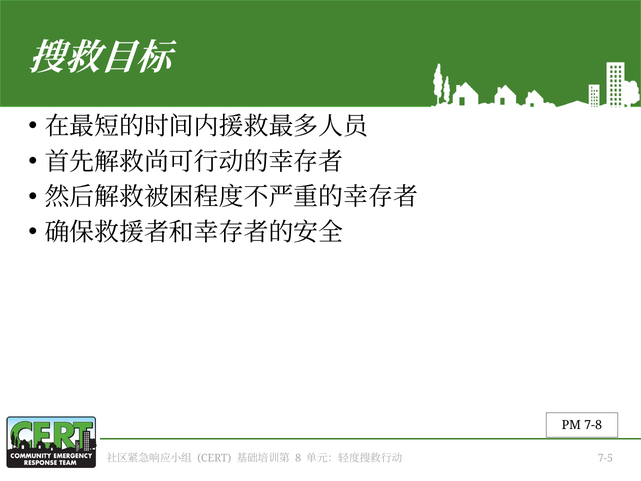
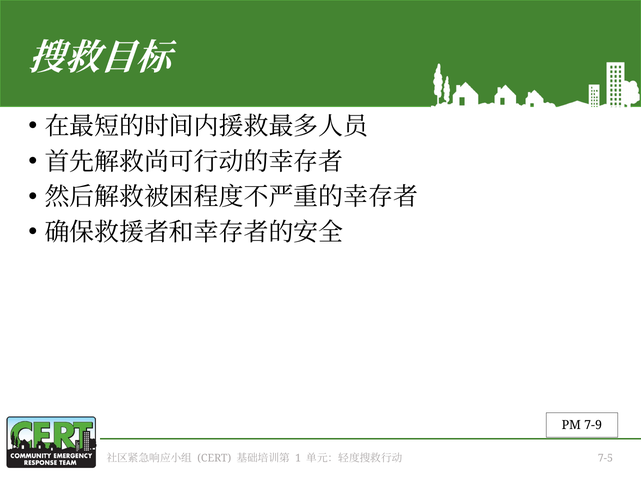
7-8: 7-8 -> 7-9
8: 8 -> 1
